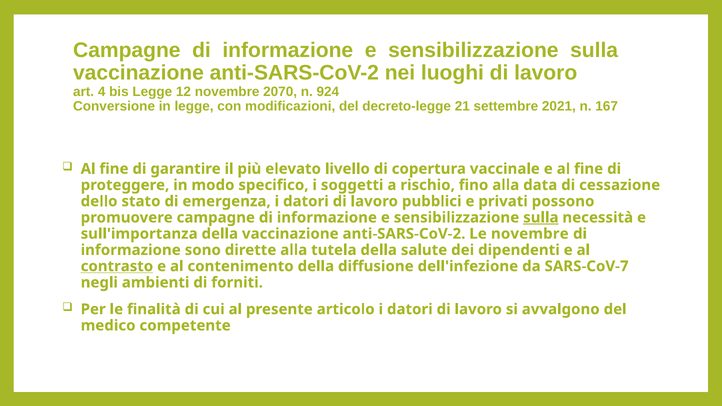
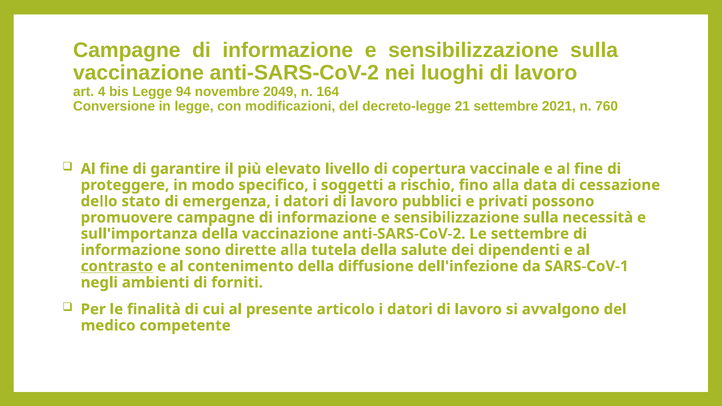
12: 12 -> 94
2070: 2070 -> 2049
924: 924 -> 164
167: 167 -> 760
sulla at (541, 218) underline: present -> none
Le novembre: novembre -> settembre
SARS-CoV-7: SARS-CoV-7 -> SARS-CoV-1
